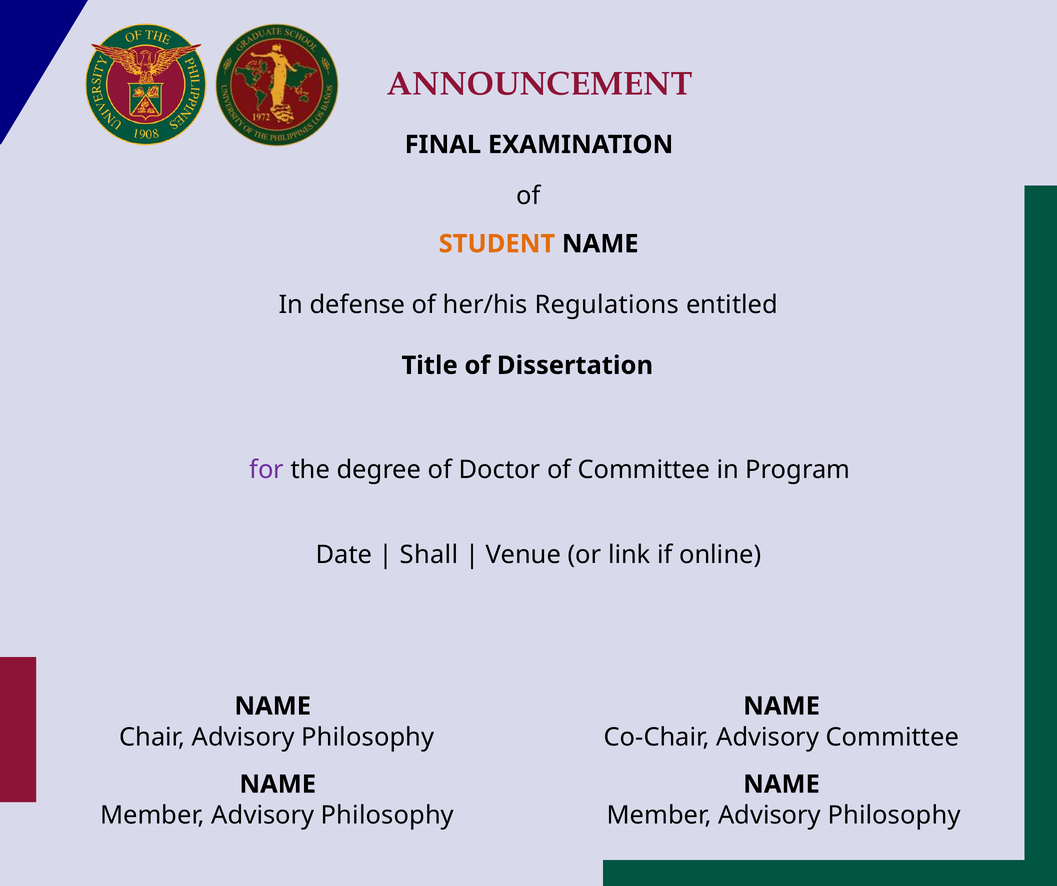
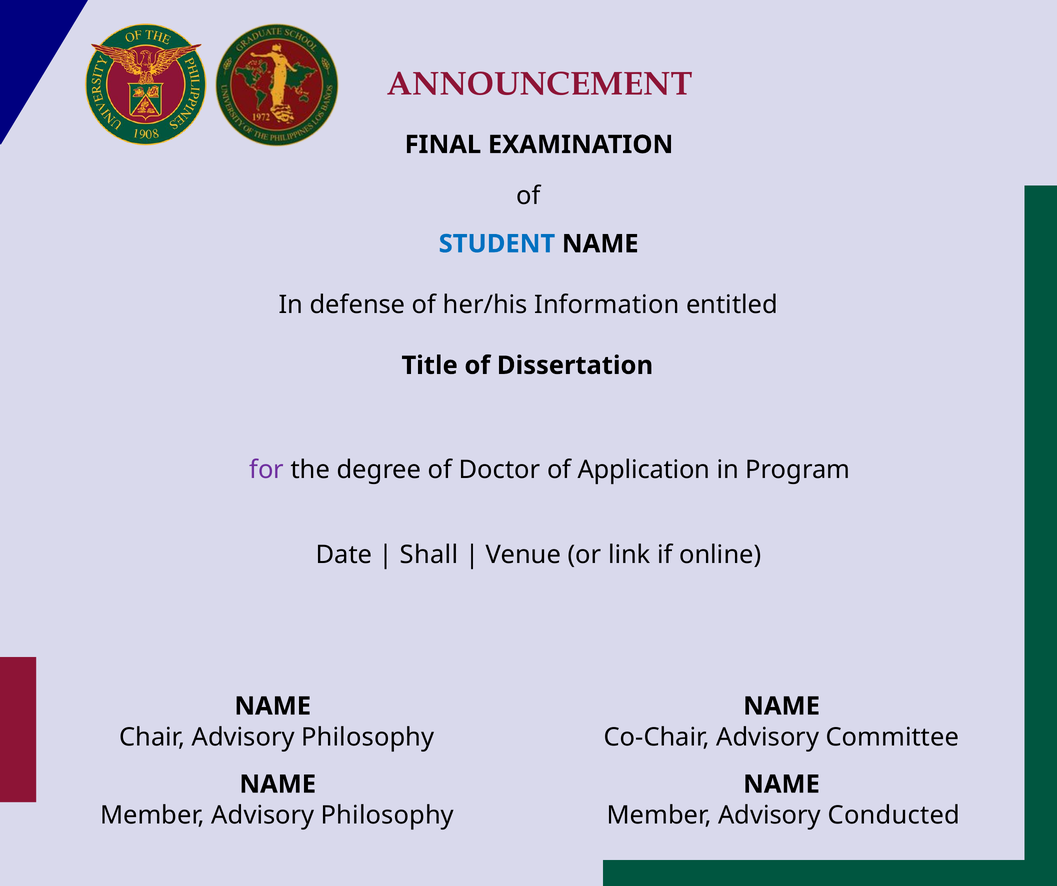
STUDENT colour: orange -> blue
Regulations: Regulations -> Information
of Committee: Committee -> Application
Philosophy at (894, 816): Philosophy -> Conducted
